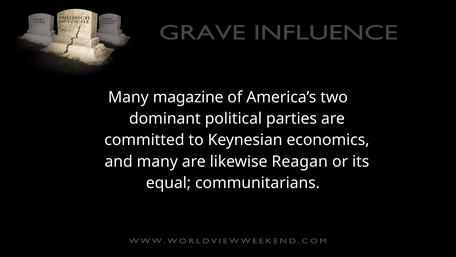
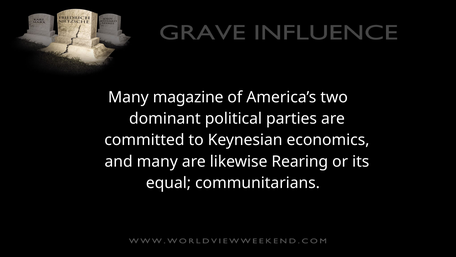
Reagan: Reagan -> Rearing
